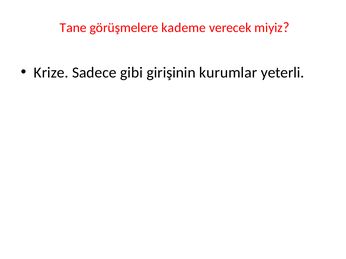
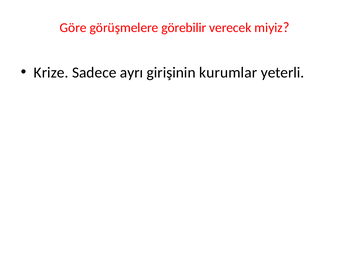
Tane: Tane -> Göre
kademe: kademe -> görebilir
gibi: gibi -> ayrı
